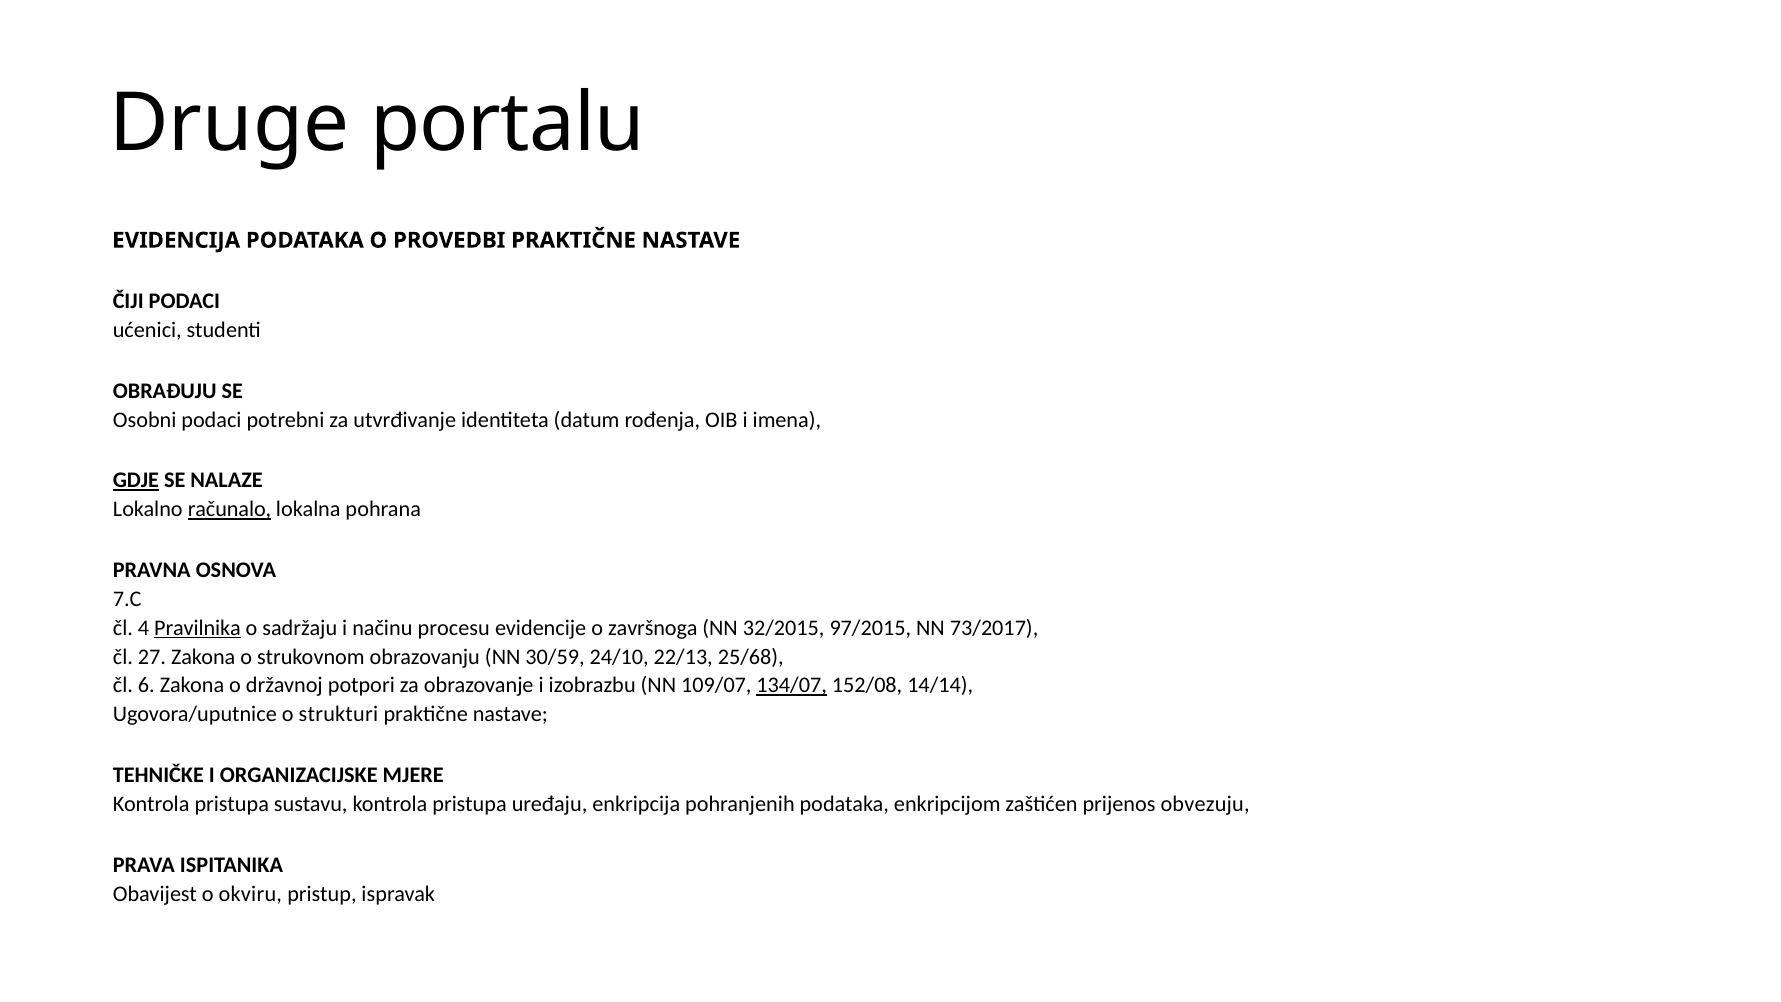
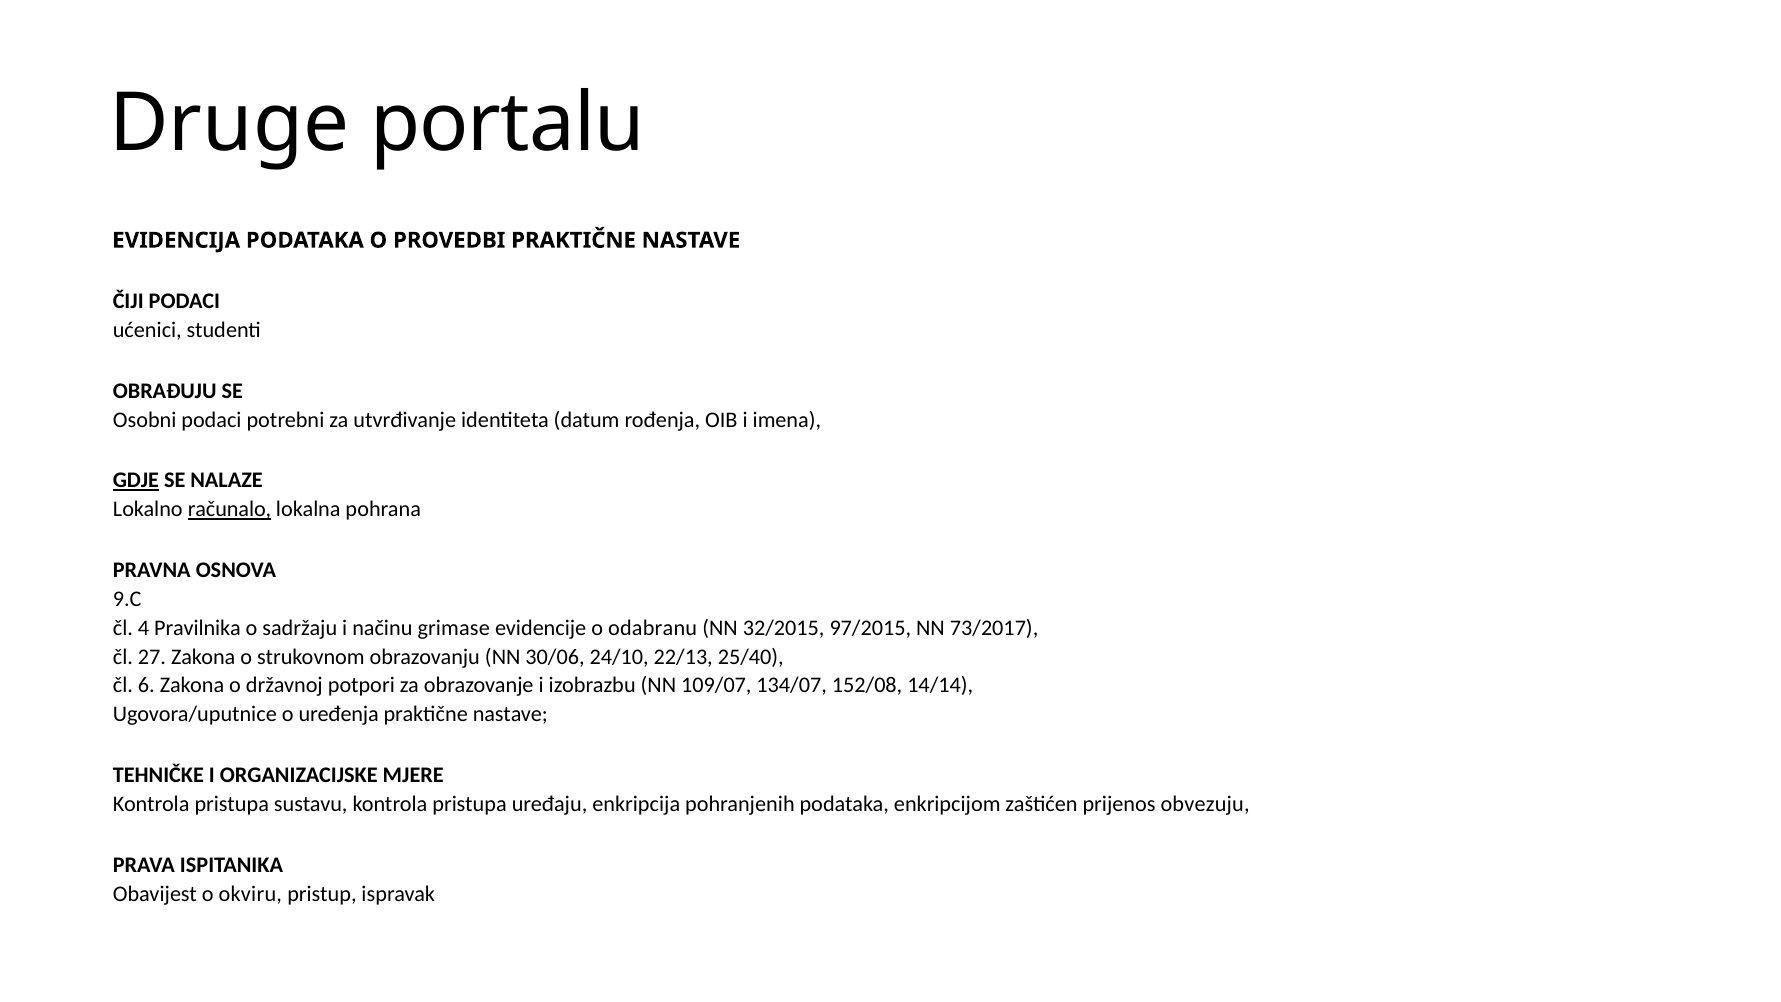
7.C: 7.C -> 9.C
Pravilnika underline: present -> none
procesu: procesu -> grimase
završnoga: završnoga -> odabranu
30/59: 30/59 -> 30/06
25/68: 25/68 -> 25/40
134/07 underline: present -> none
strukturi: strukturi -> uređenja
